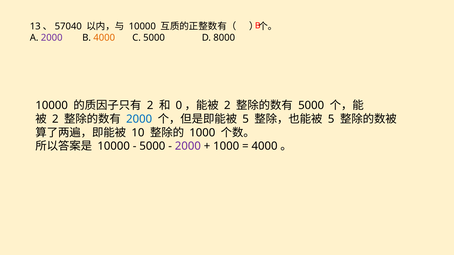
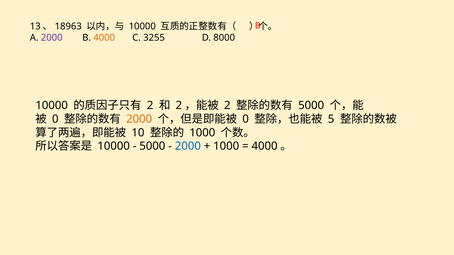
57040: 57040 -> 18963
C 5000: 5000 -> 3255
0 at (179, 106): 0 -> 2
2 at (55, 119): 2 -> 0
2000 at (139, 119) colour: blue -> orange
5 at (246, 119): 5 -> 0
2000 at (188, 146) colour: purple -> blue
